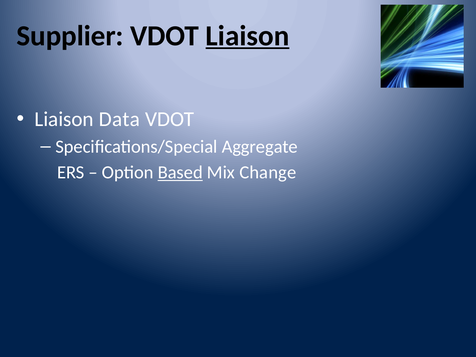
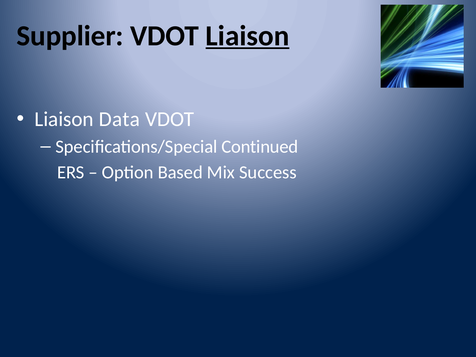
Aggregate: Aggregate -> Continued
Based underline: present -> none
Change: Change -> Success
